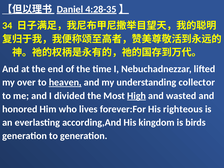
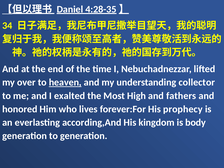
divided: divided -> exalted
High underline: present -> none
wasted: wasted -> fathers
righteous: righteous -> prophecy
birds: birds -> body
